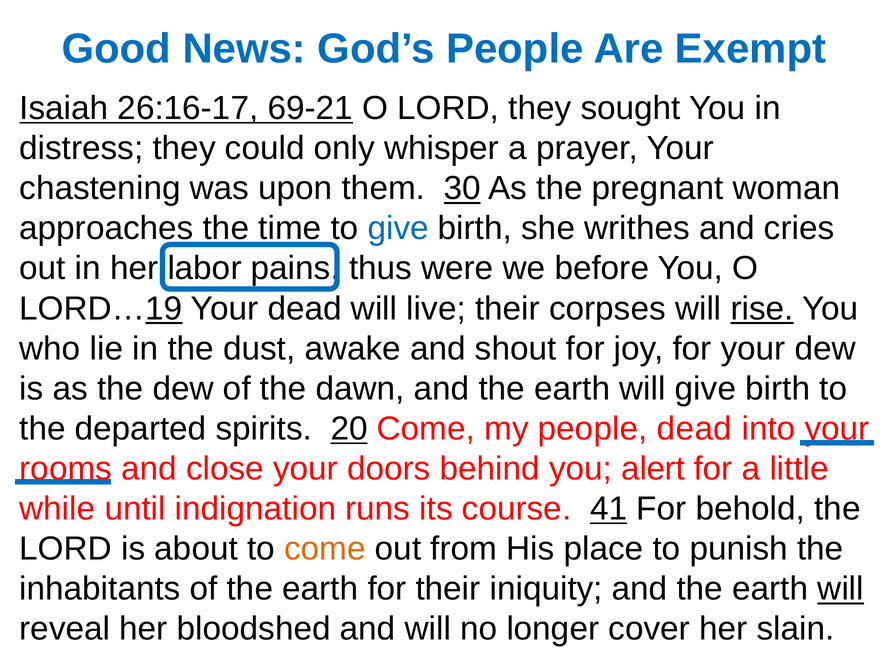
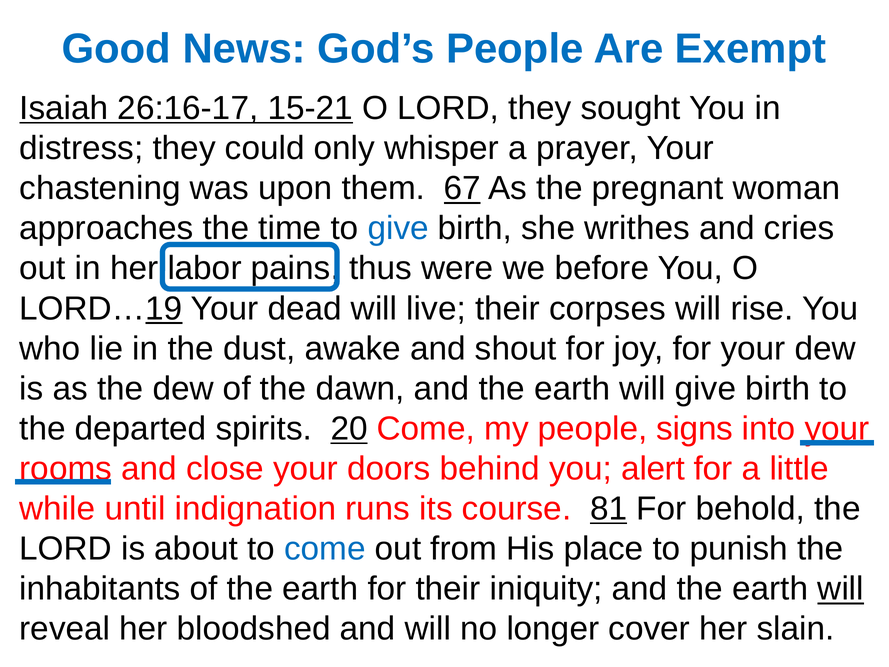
69-21: 69-21 -> 15-21
30: 30 -> 67
rise underline: present -> none
people dead: dead -> signs
41: 41 -> 81
come at (325, 549) colour: orange -> blue
